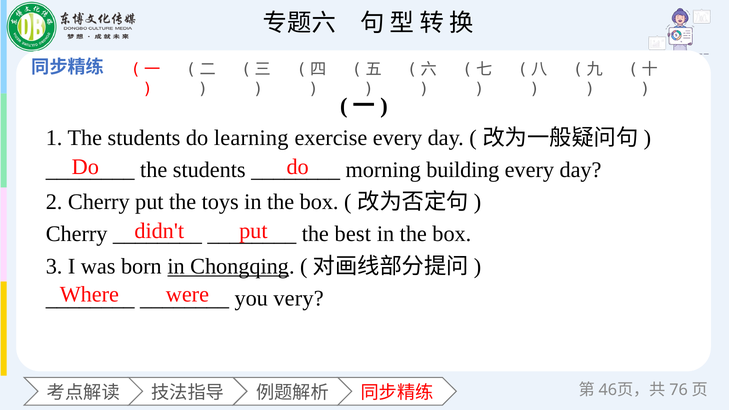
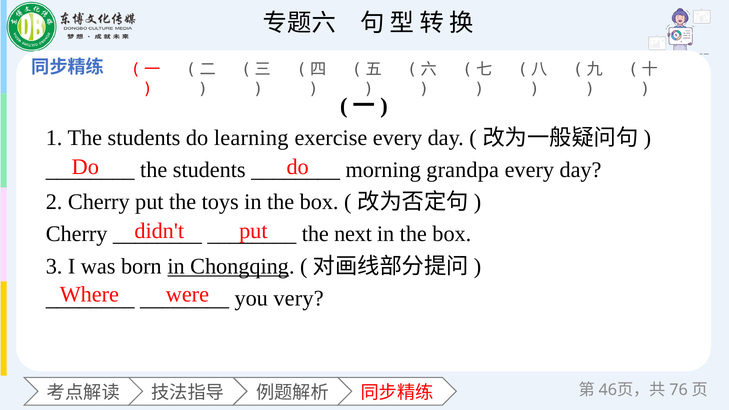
building: building -> grandpa
best: best -> next
